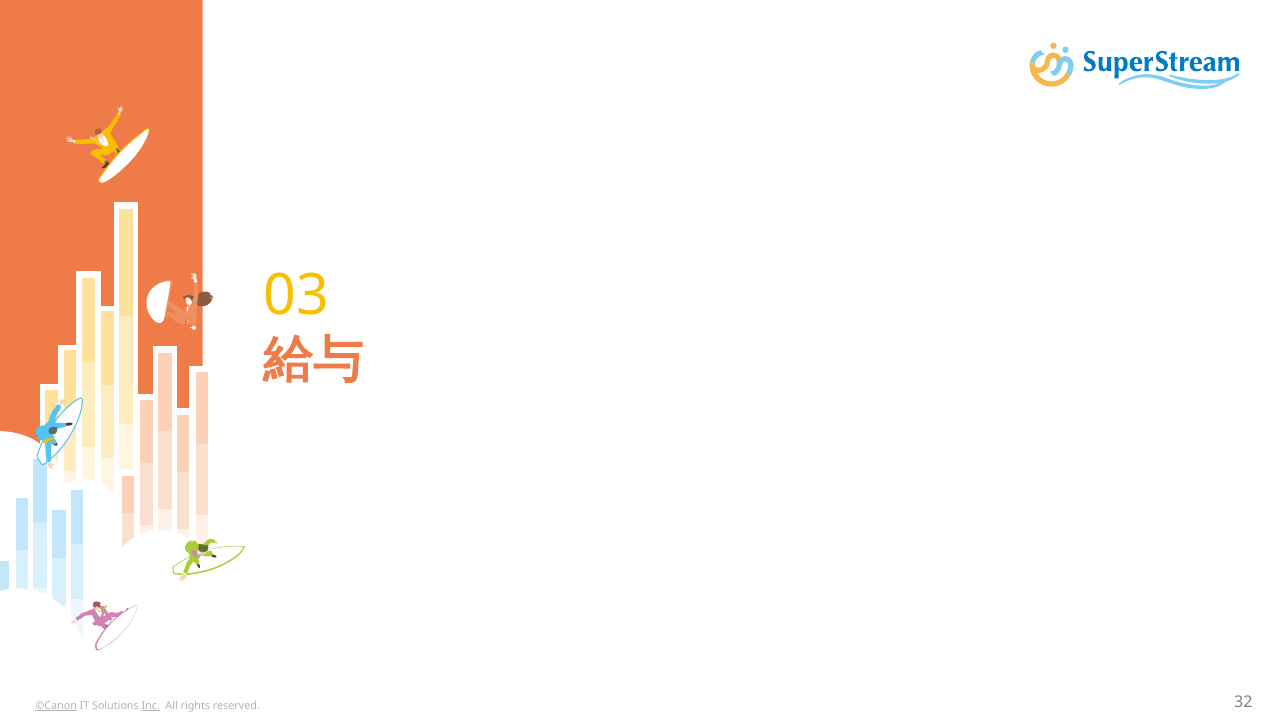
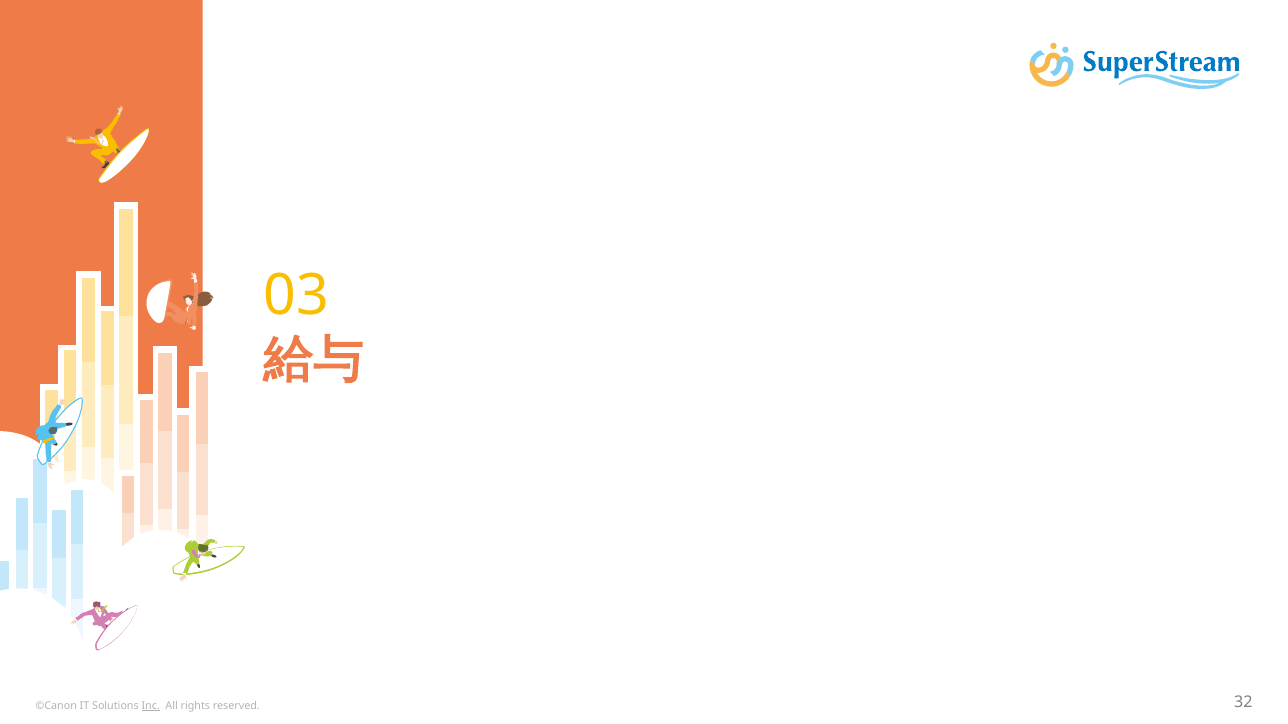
©Canon underline: present -> none
